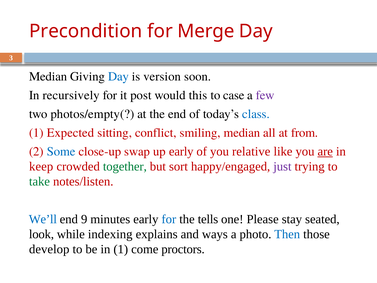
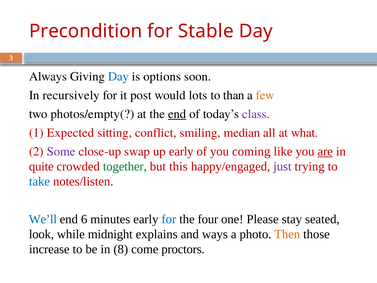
Merge: Merge -> Stable
Median at (48, 76): Median -> Always
version: version -> options
this: this -> lots
case: case -> than
few colour: purple -> orange
end at (177, 114) underline: none -> present
class colour: blue -> purple
from: from -> what
Some colour: blue -> purple
relative: relative -> coming
keep: keep -> quite
sort: sort -> this
take colour: green -> blue
9: 9 -> 6
tells: tells -> four
indexing: indexing -> midnight
Then colour: blue -> orange
develop: develop -> increase
in 1: 1 -> 8
